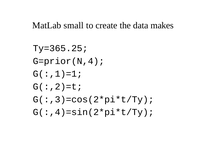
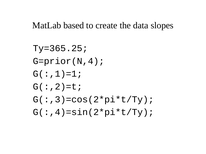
small: small -> based
makes: makes -> slopes
